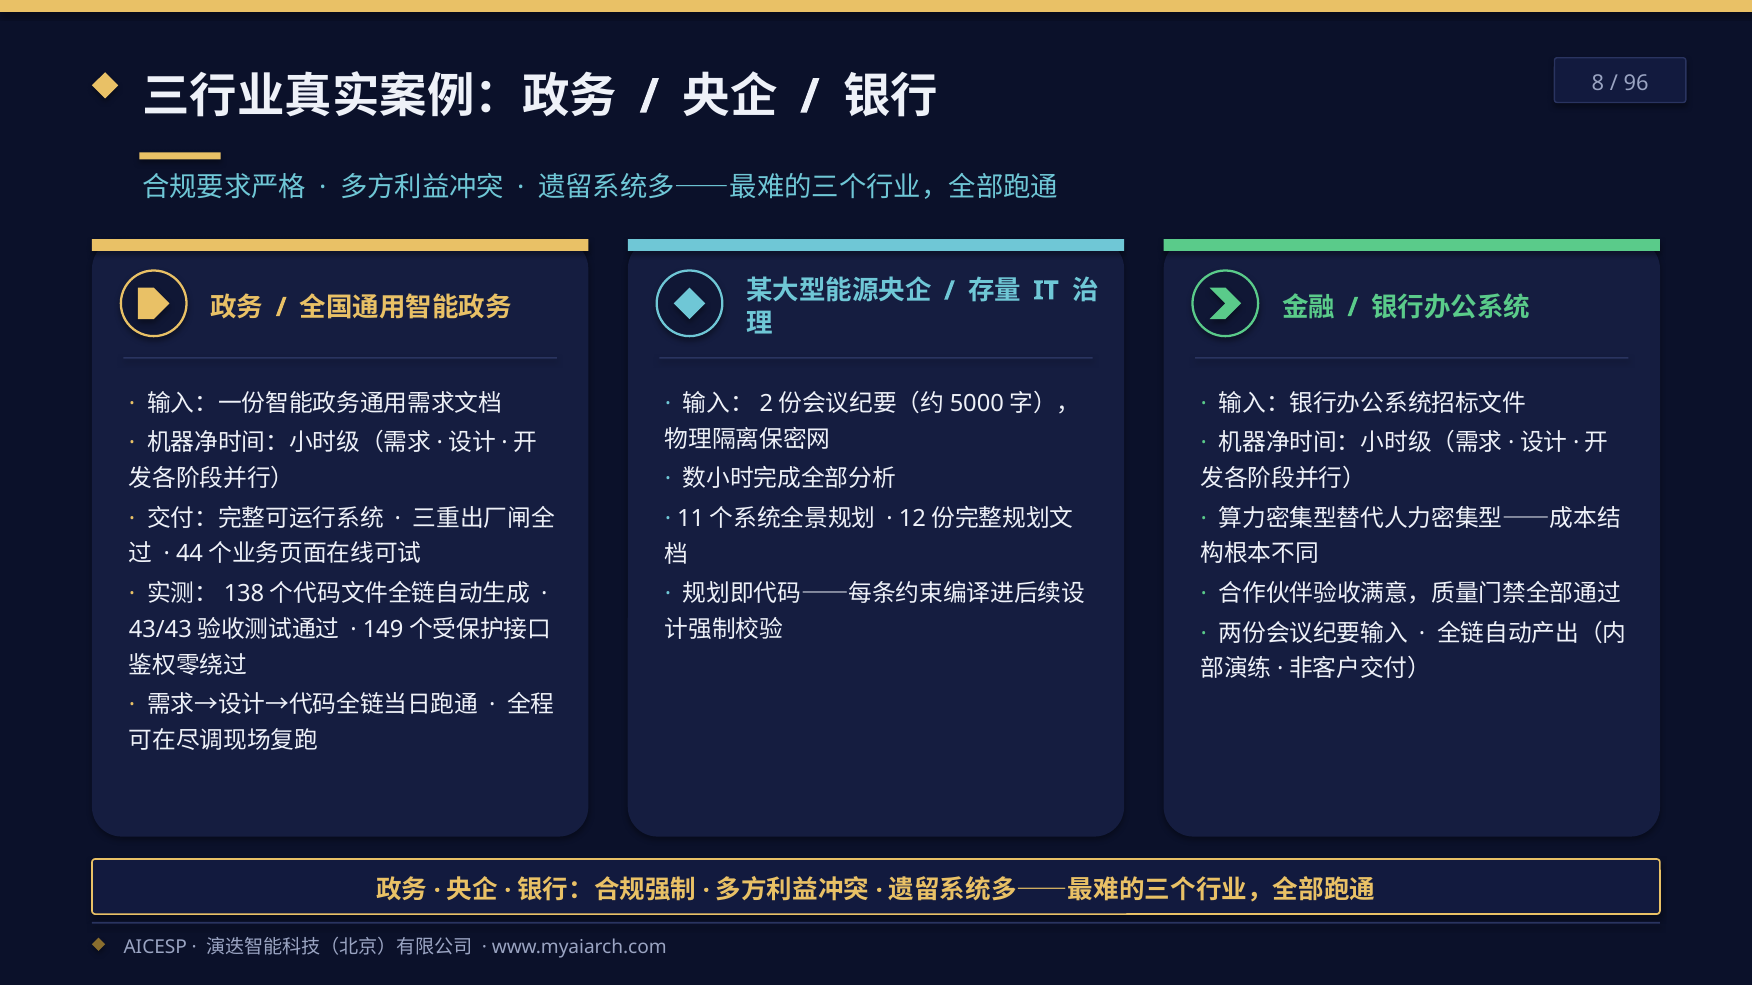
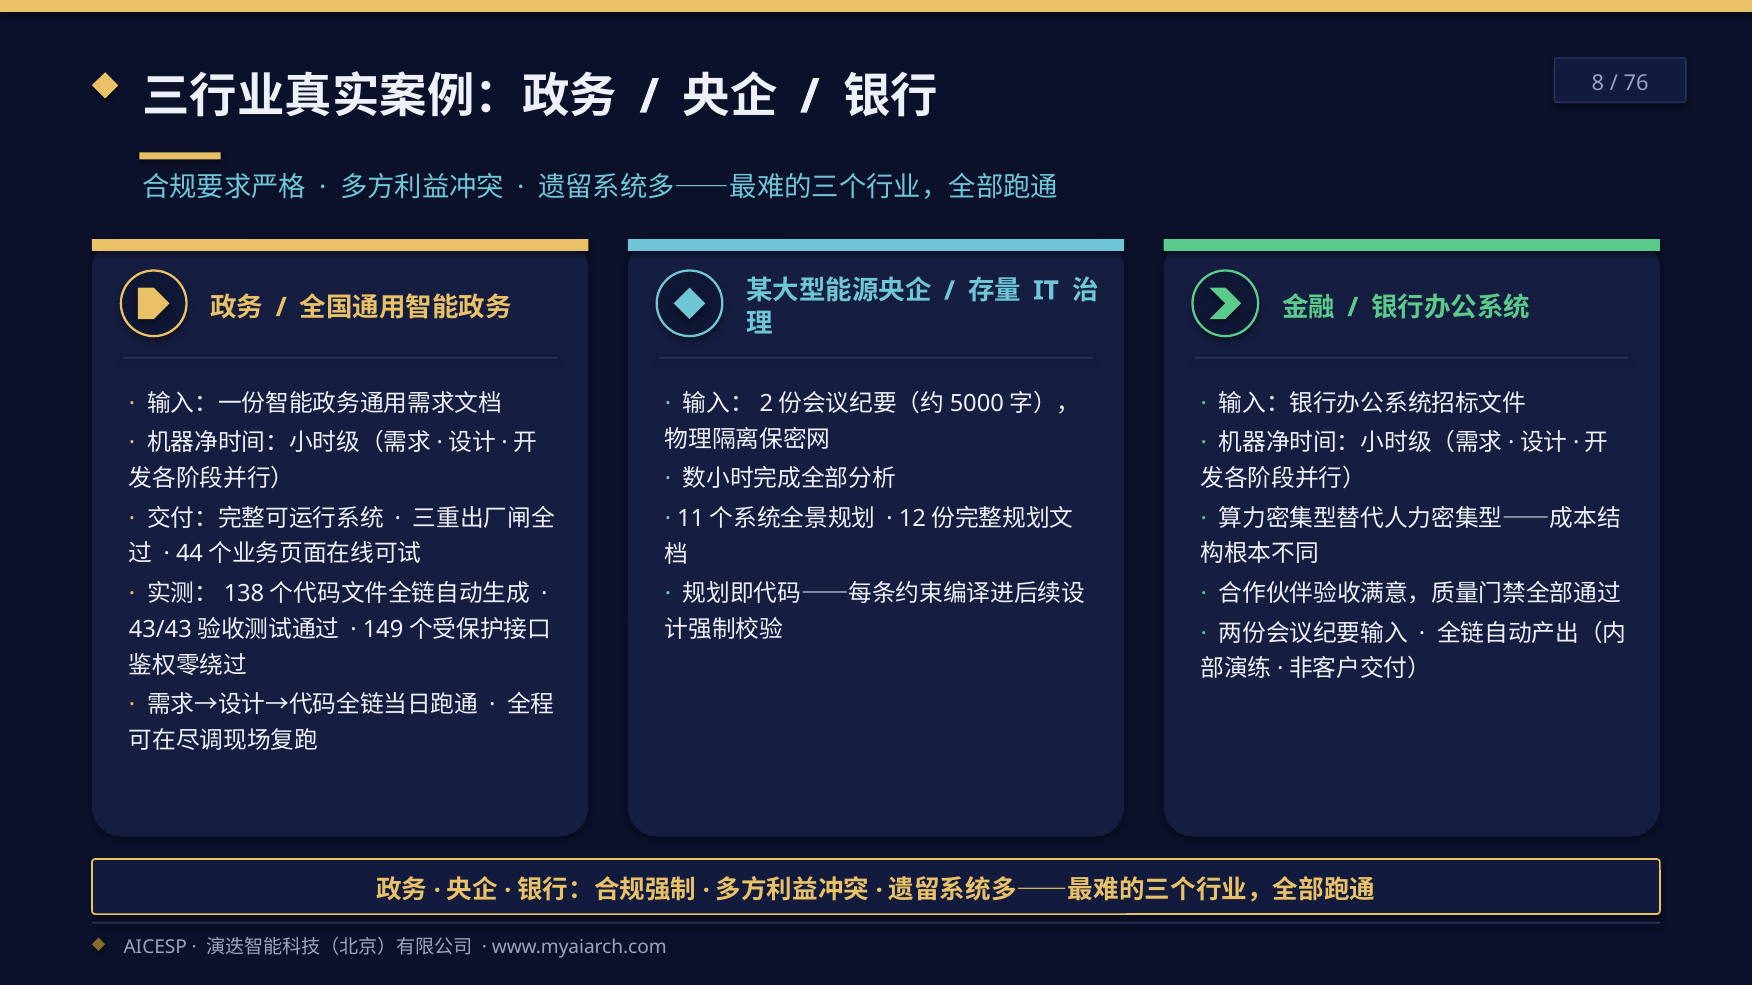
96: 96 -> 76
